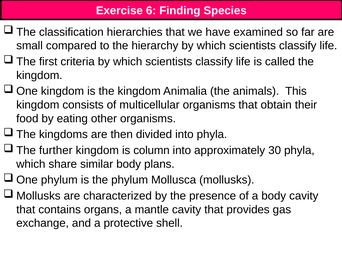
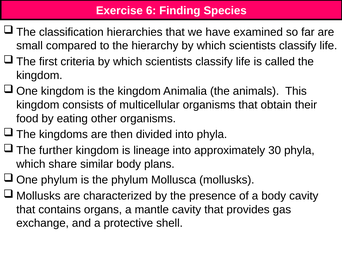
column: column -> lineage
